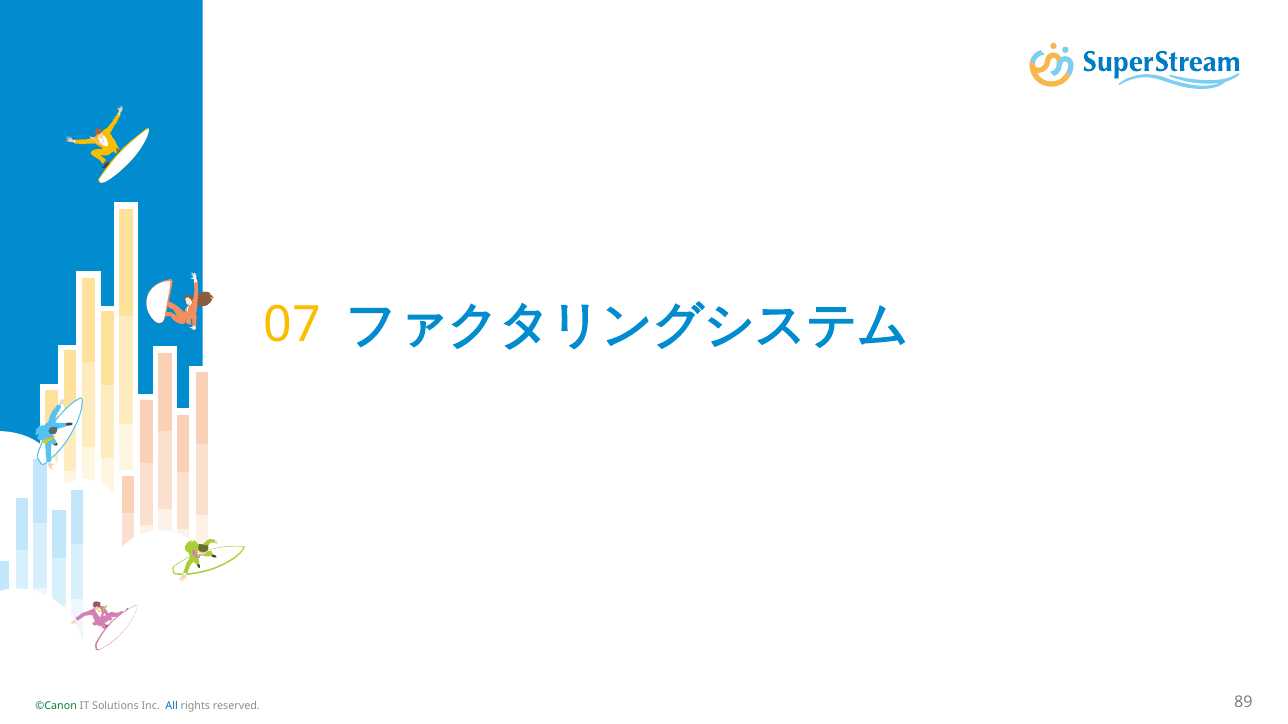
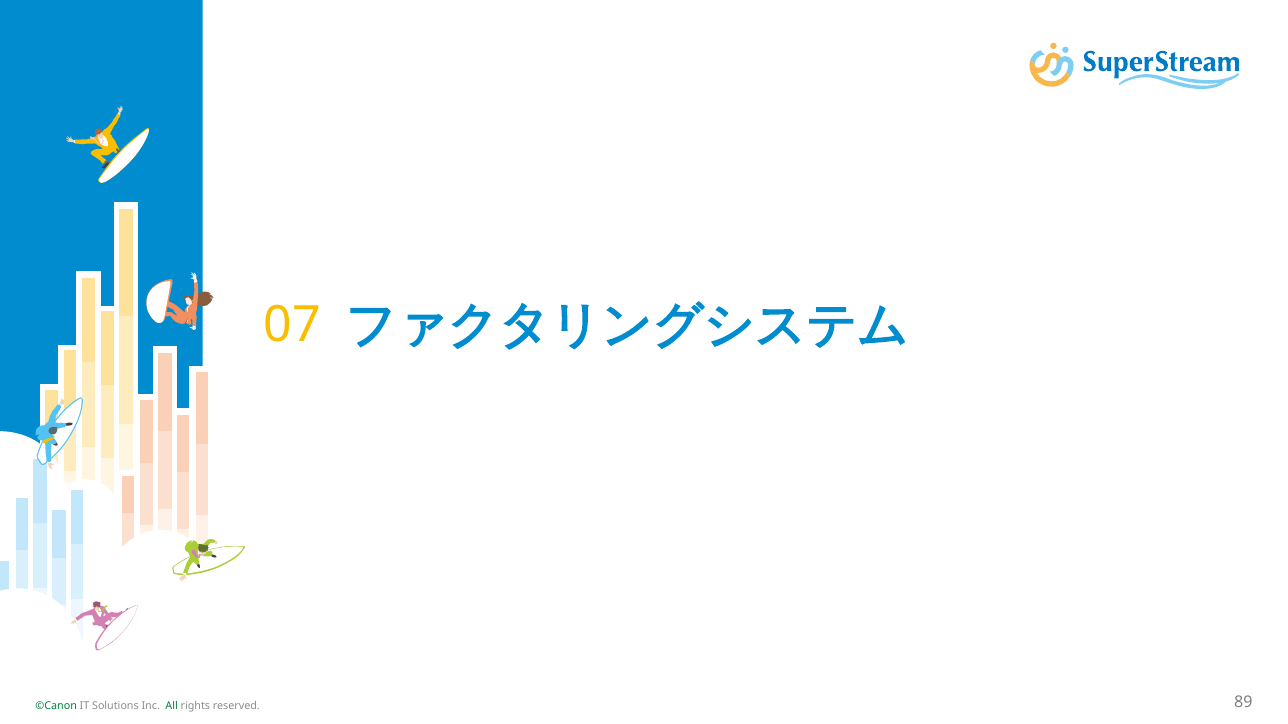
All colour: blue -> green
